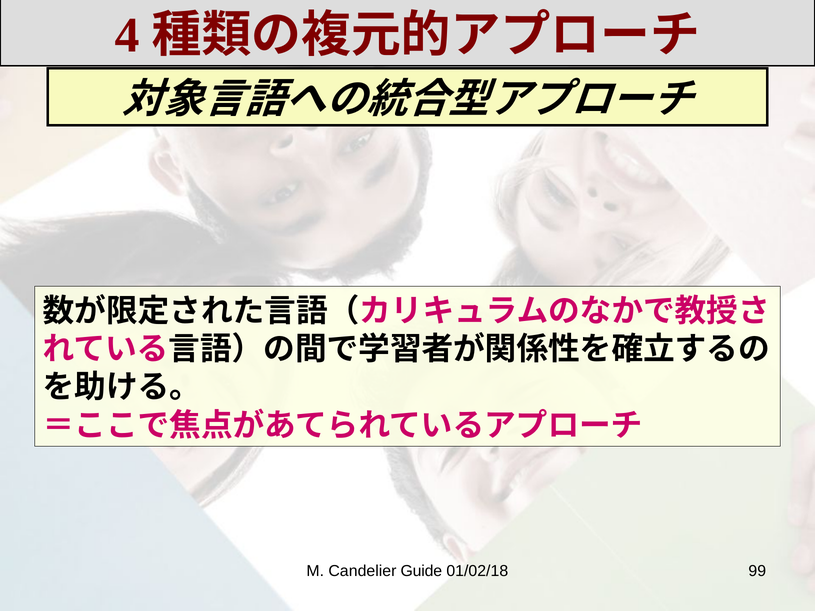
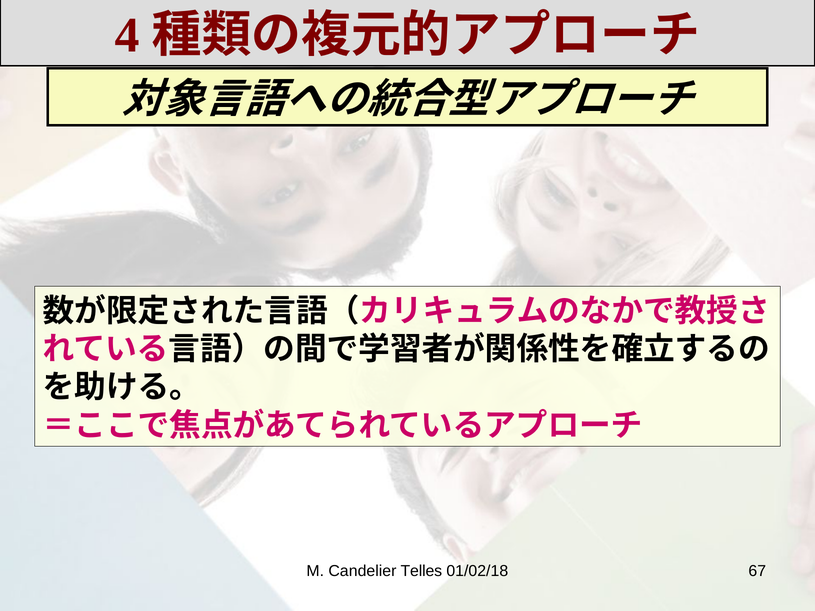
Guide: Guide -> Telles
99: 99 -> 67
